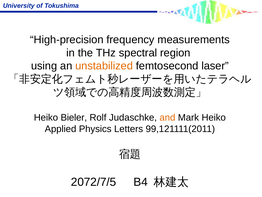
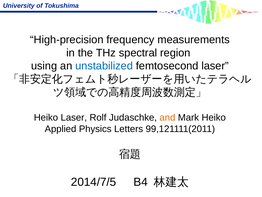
unstabilized colour: orange -> blue
Heiko Bieler: Bieler -> Laser
2072/7/5: 2072/7/5 -> 2014/7/5
